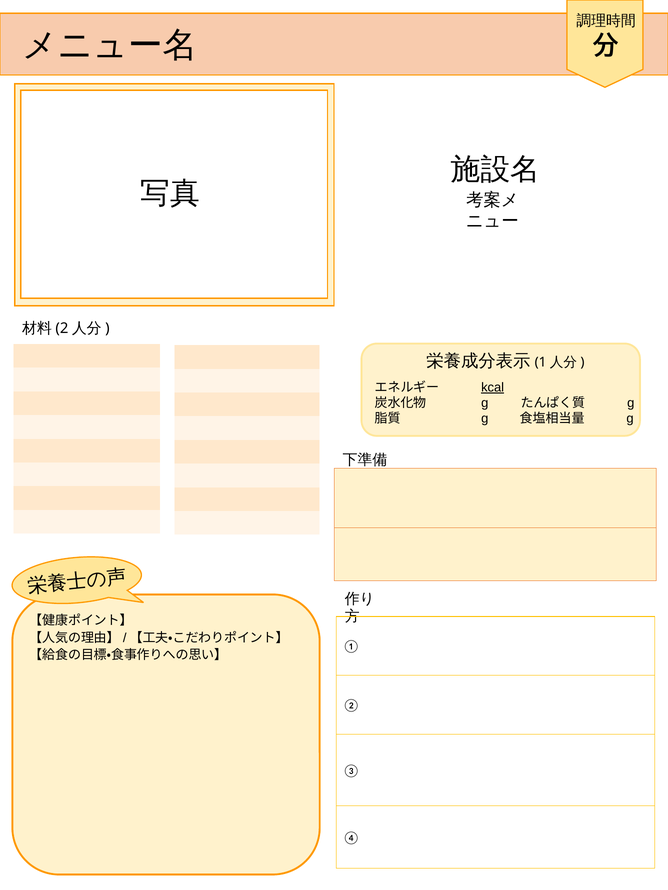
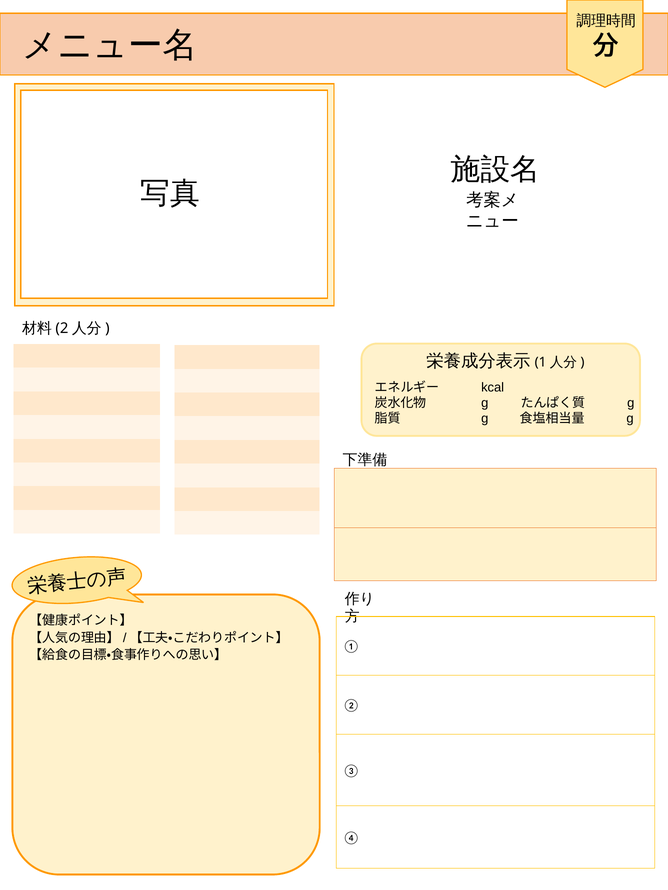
kcal underline: present -> none
